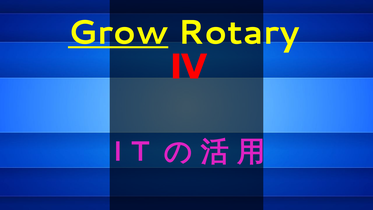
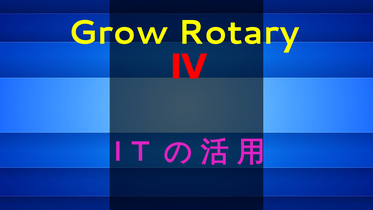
Grow underline: present -> none
